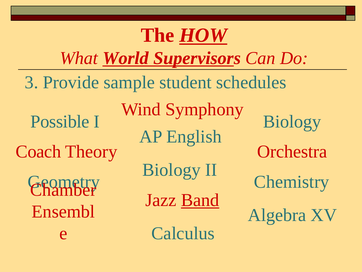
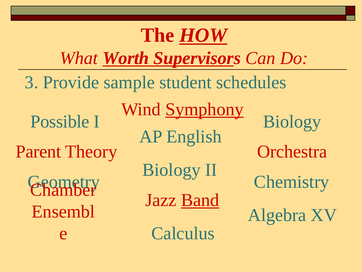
World: World -> Worth
Symphony underline: none -> present
Coach: Coach -> Parent
